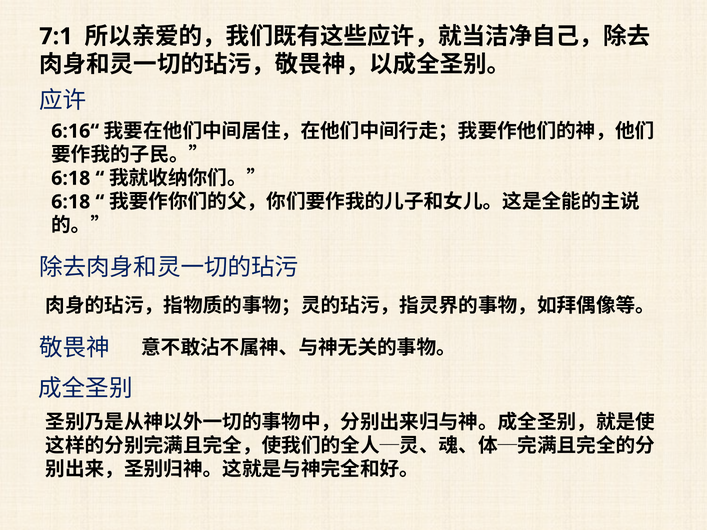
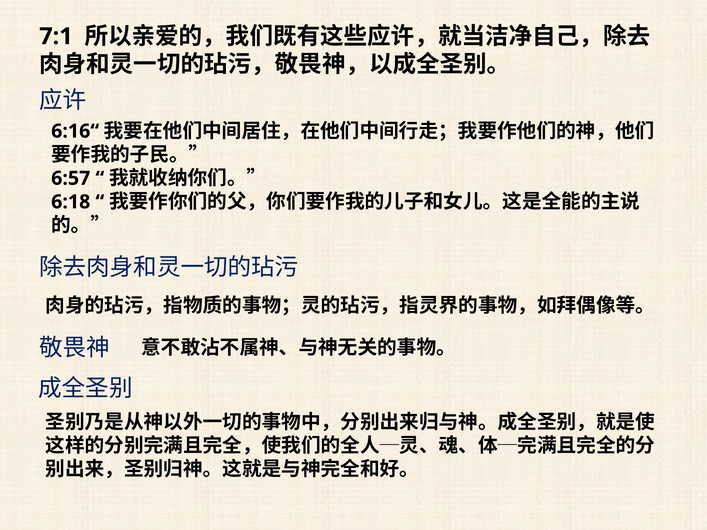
6:18 at (71, 178): 6:18 -> 6:57
